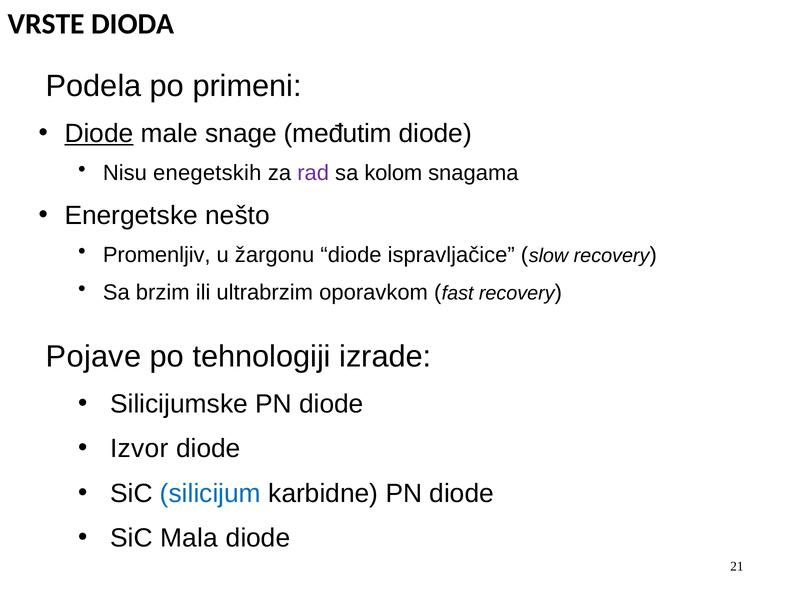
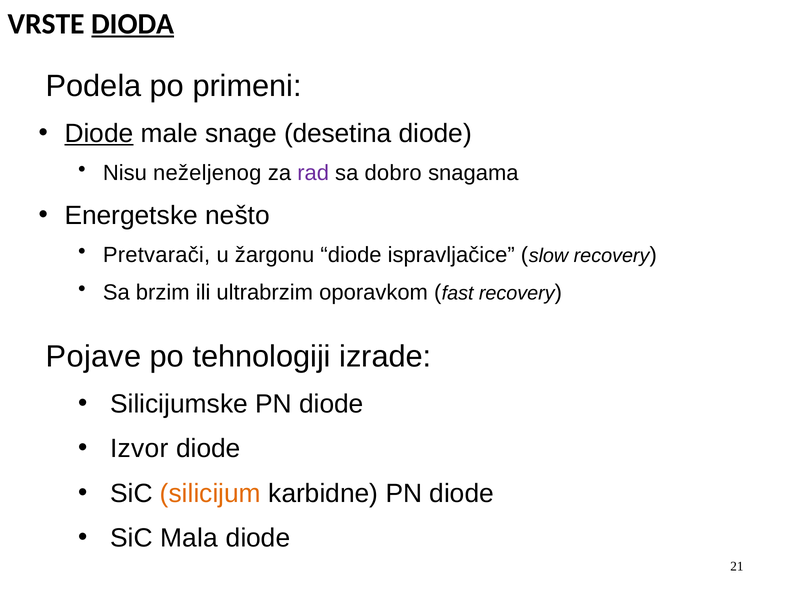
DIODA underline: none -> present
međutim: međutim -> desetina
enegetskih: enegetskih -> neželjenog
kolom: kolom -> dobro
Promenljiv: Promenljiv -> Pretvarači
silicijum colour: blue -> orange
